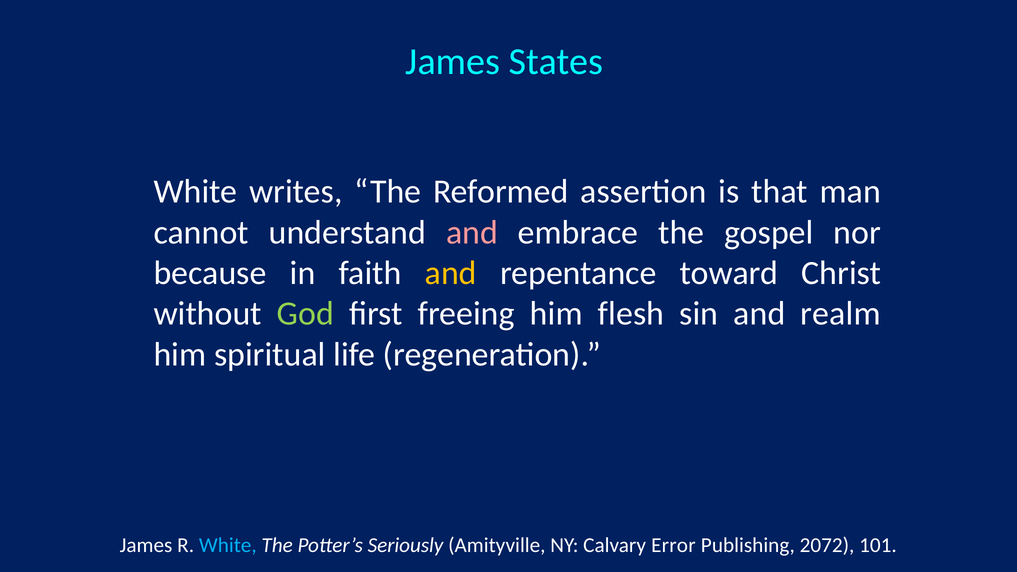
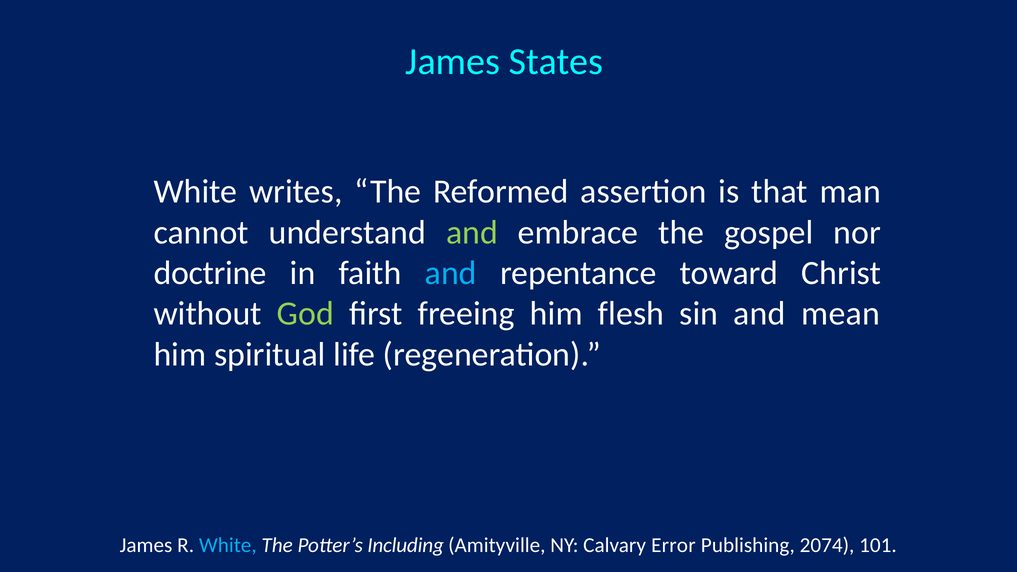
and at (472, 232) colour: pink -> light green
because: because -> doctrine
and at (451, 273) colour: yellow -> light blue
realm: realm -> mean
Seriously: Seriously -> Including
2072: 2072 -> 2074
